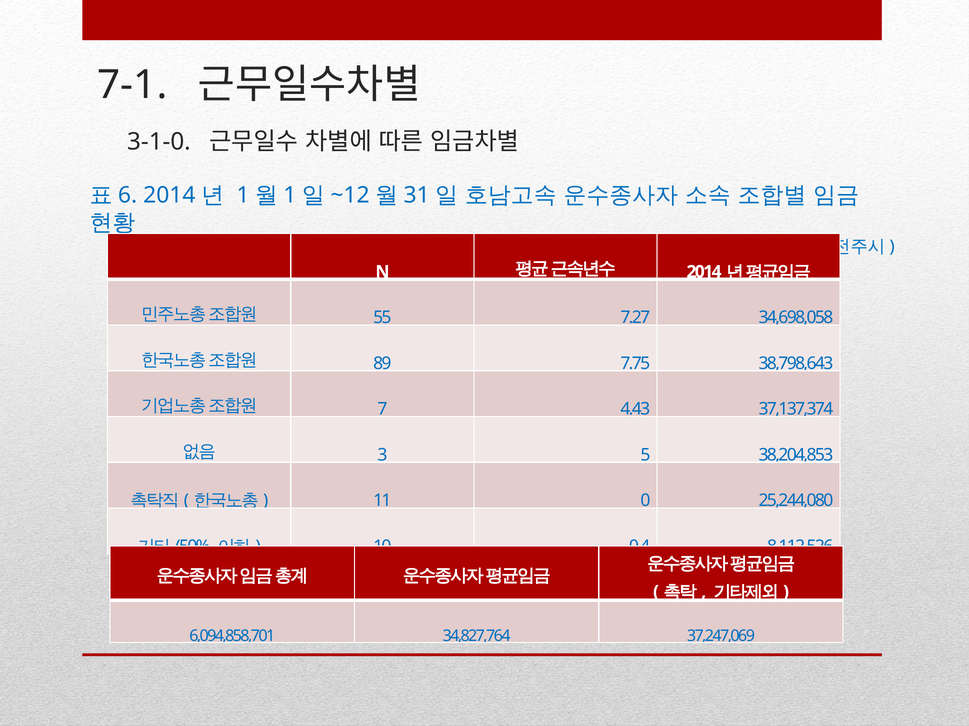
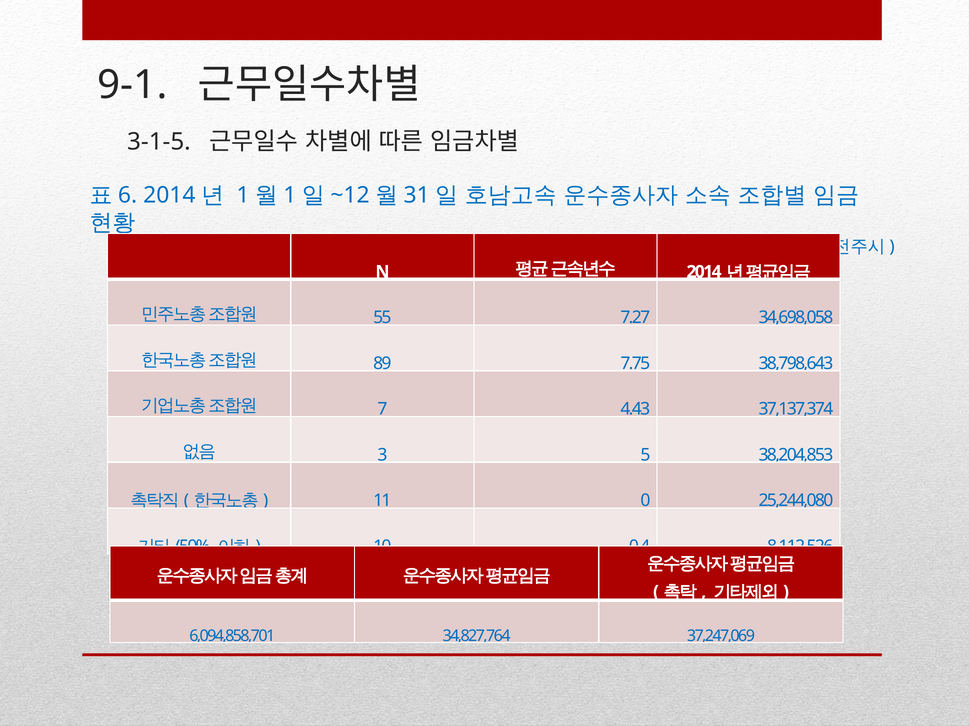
7-1: 7-1 -> 9-1
3-1-0: 3-1-0 -> 3-1-5
